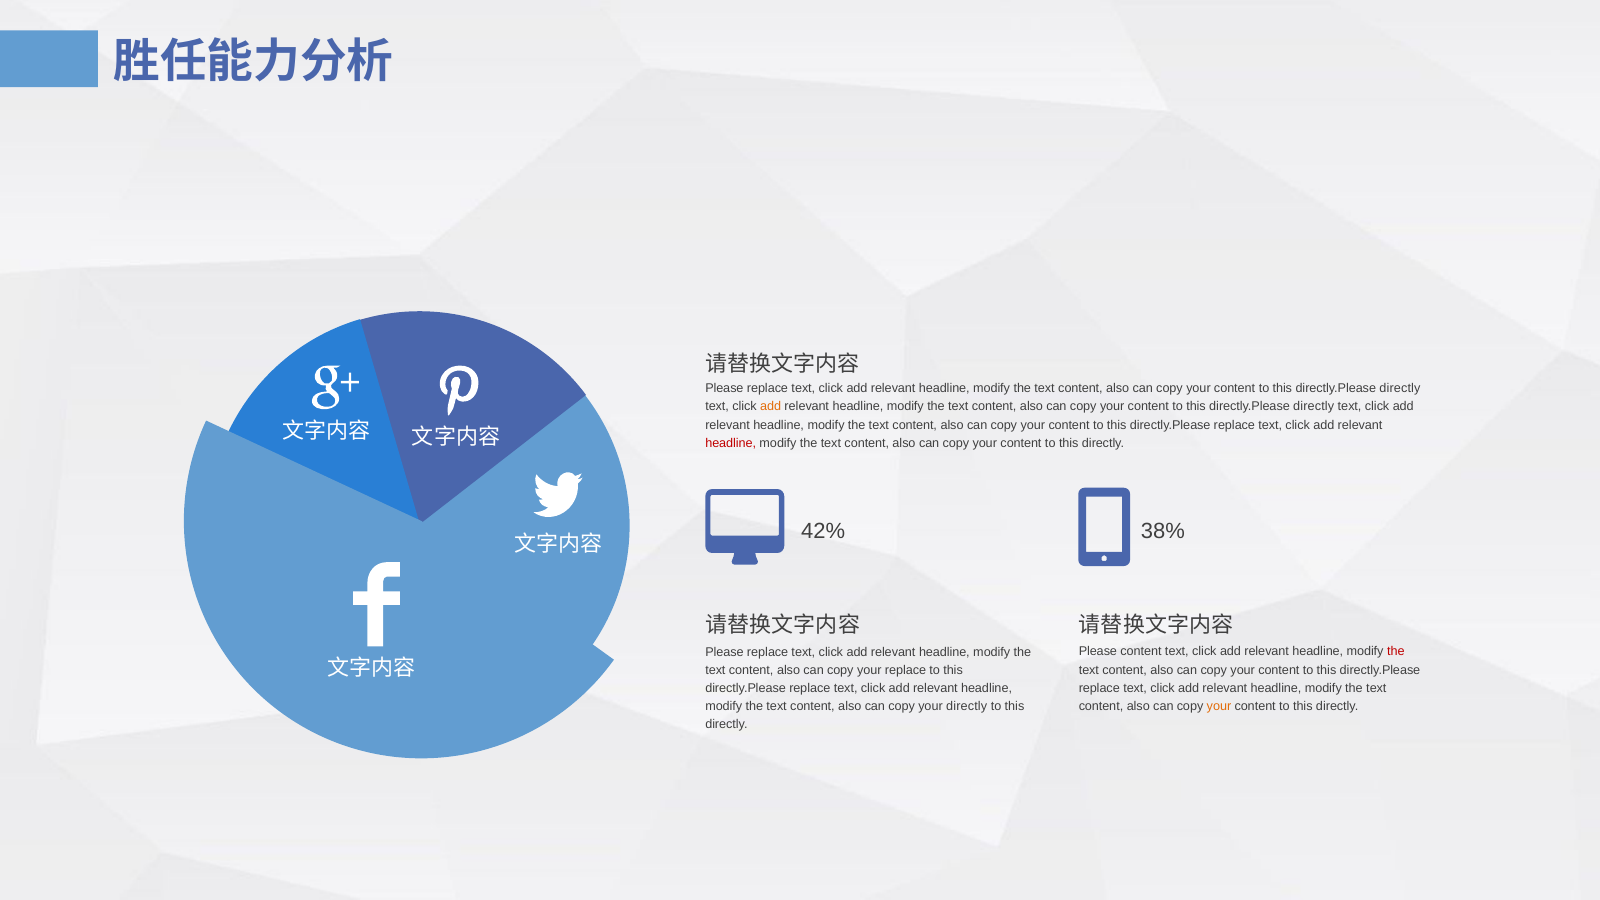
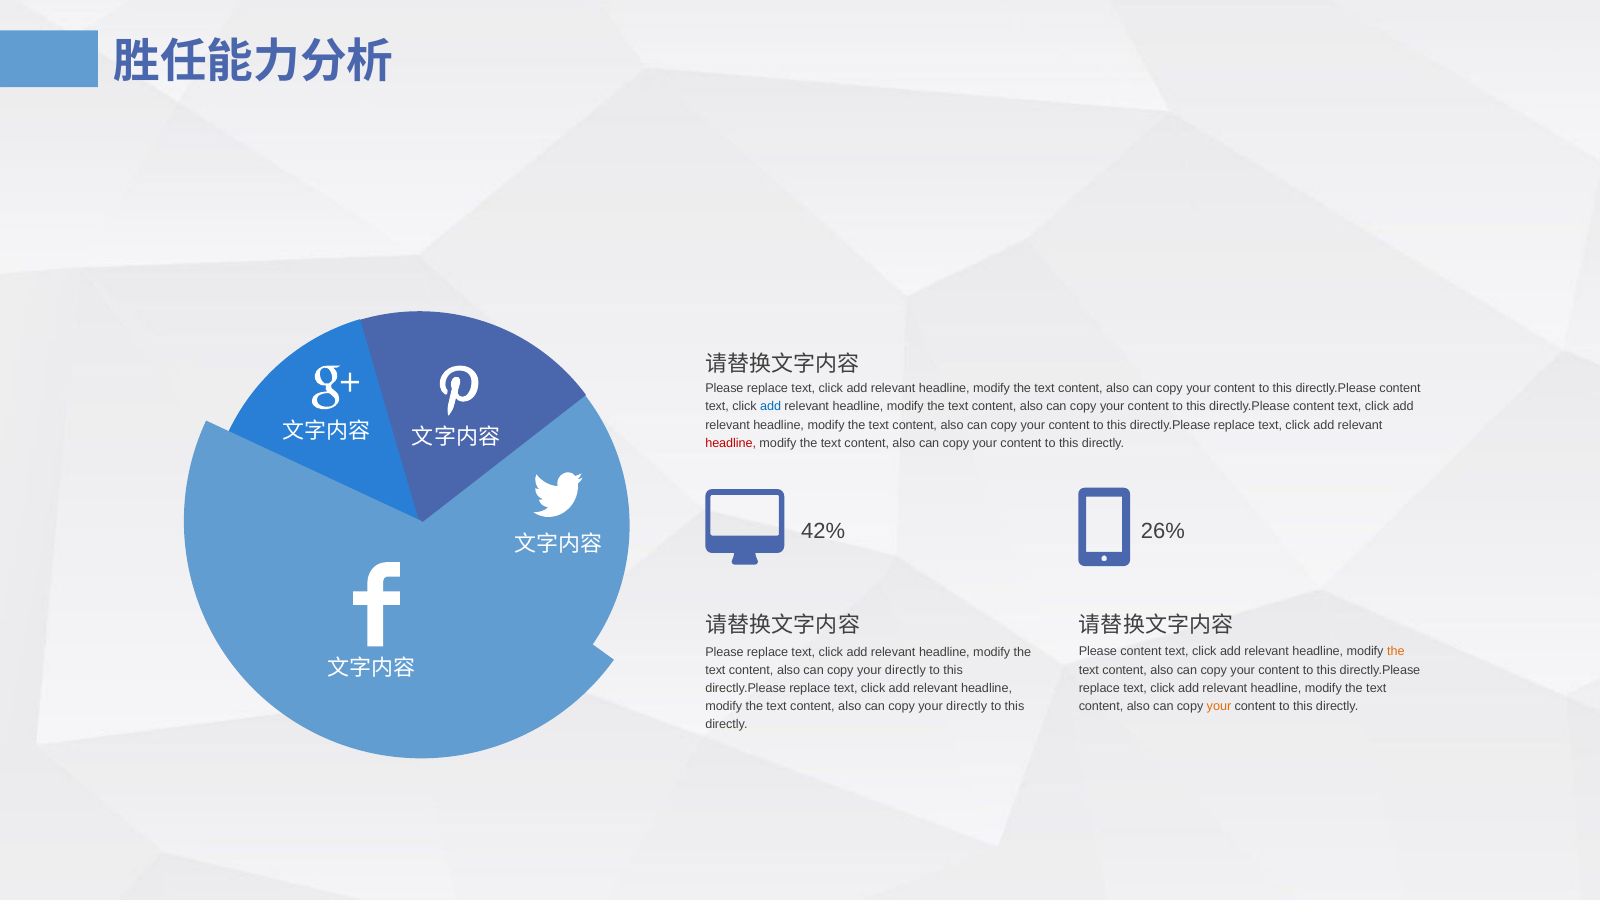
directly at (1400, 389): directly -> content
add at (771, 407) colour: orange -> blue
directly at (1314, 407): directly -> content
38%: 38% -> 26%
the at (1396, 652) colour: red -> orange
replace at (906, 670): replace -> directly
